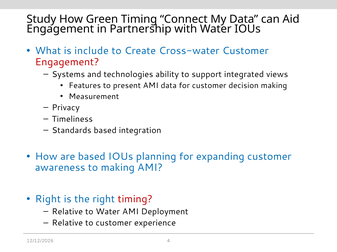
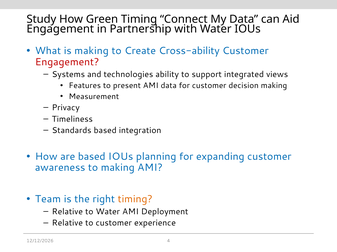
is include: include -> making
Cross-water: Cross-water -> Cross-ability
Right at (48, 200): Right -> Team
timing at (135, 200) colour: red -> orange
